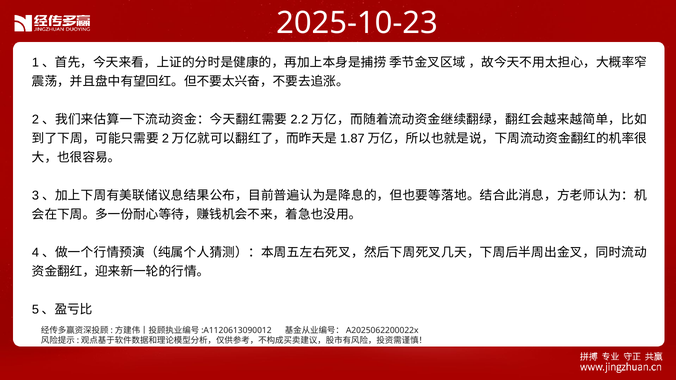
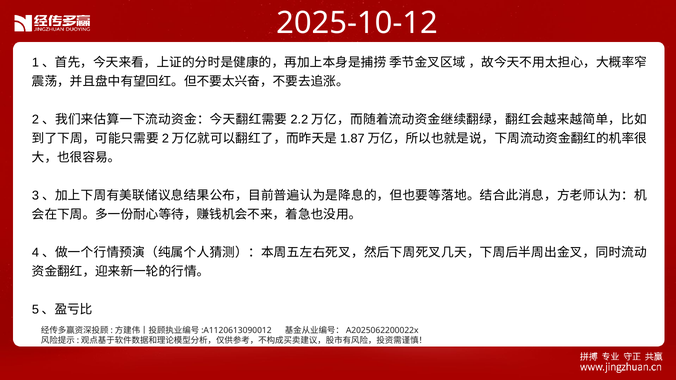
2025-10-23: 2025-10-23 -> 2025-10-12
